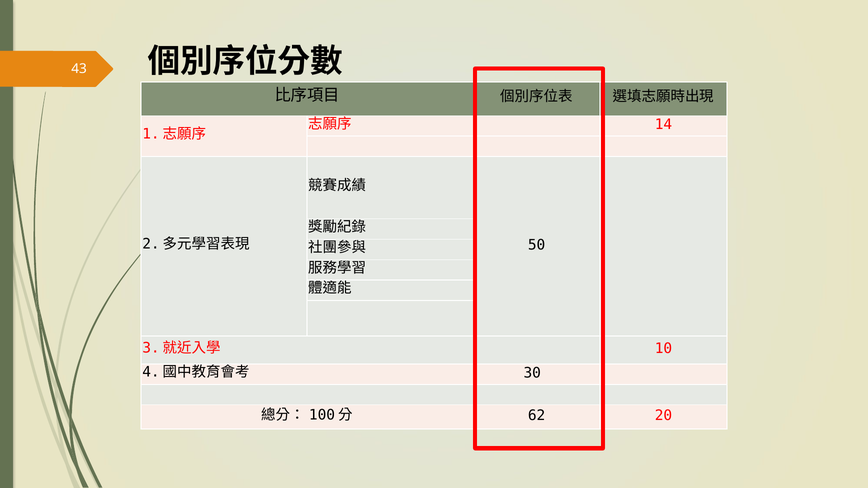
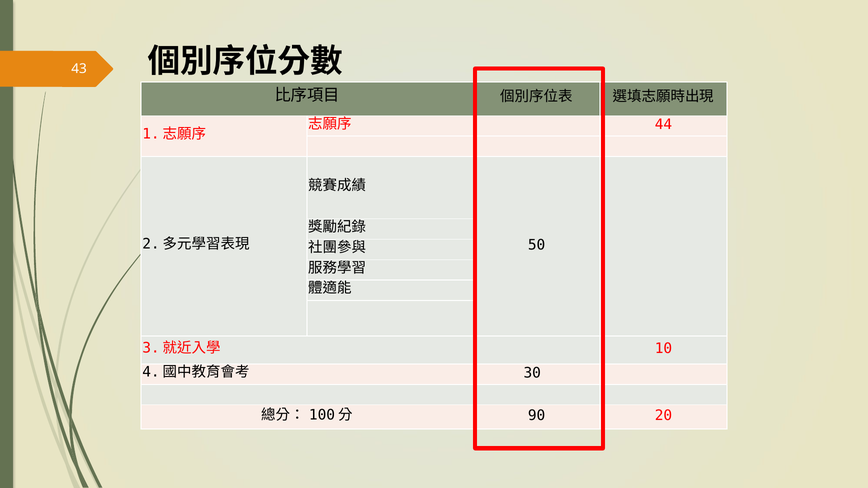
14: 14 -> 44
62: 62 -> 90
